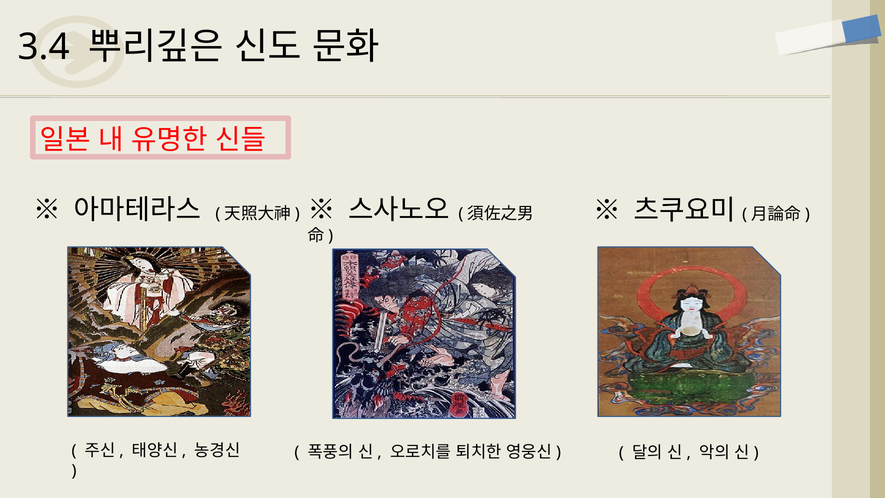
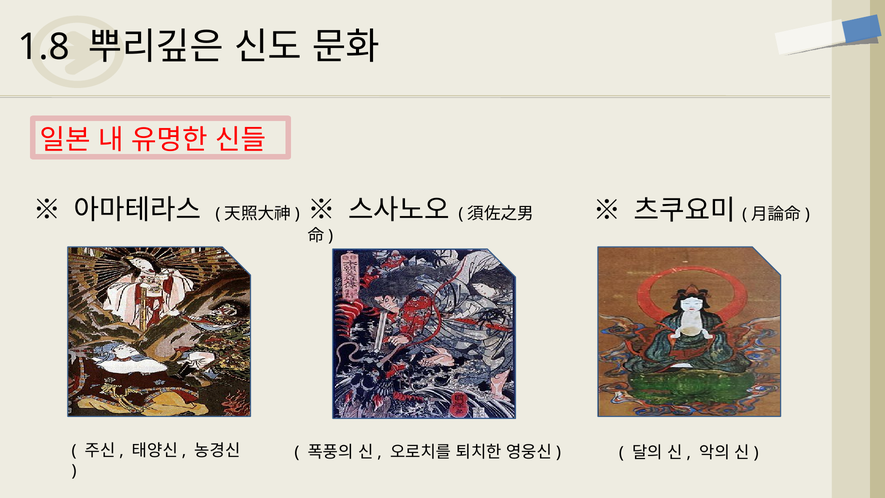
3.4: 3.4 -> 1.8
